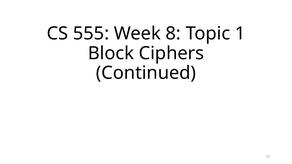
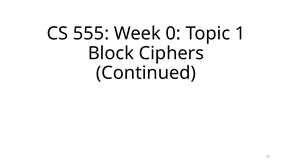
8: 8 -> 0
